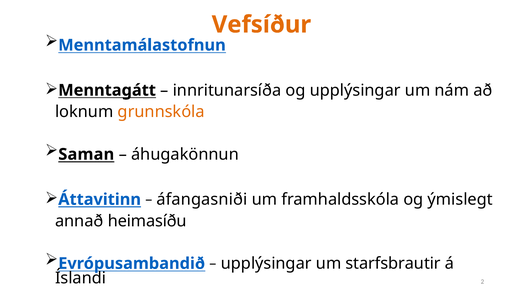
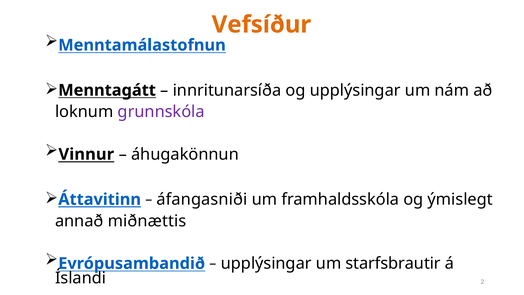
grunnskóla colour: orange -> purple
Saman: Saman -> Vinnur
heimasíðu: heimasíðu -> miðnættis
